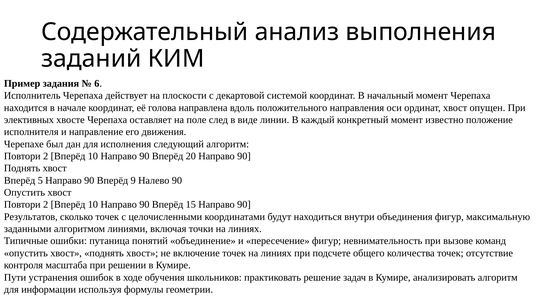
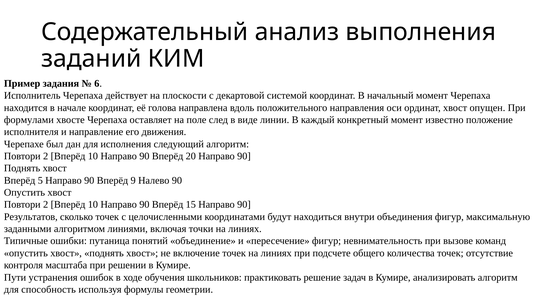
элективных: элективных -> формулами
информации: информации -> способность
